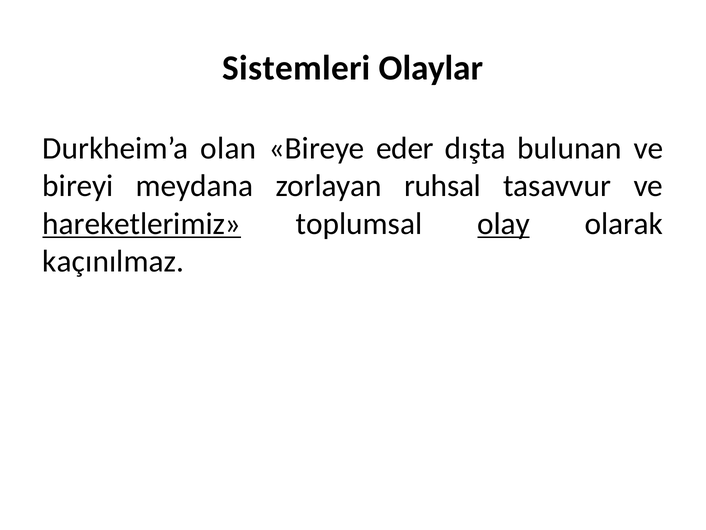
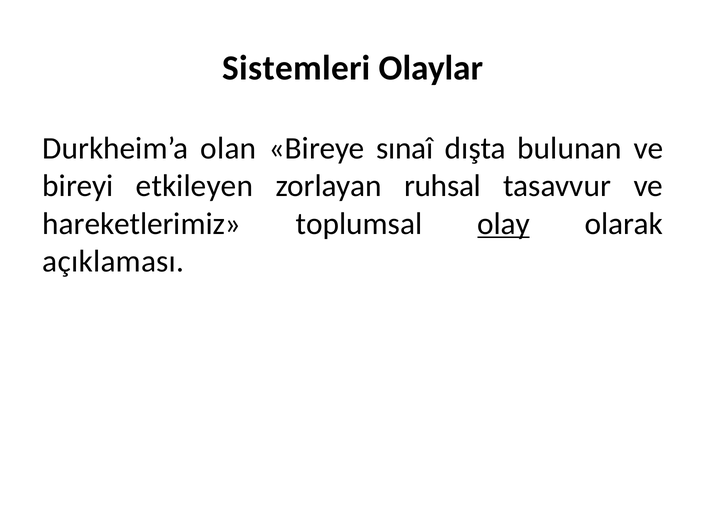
eder: eder -> sınaî
meydana: meydana -> etkileyen
hareketlerimiz underline: present -> none
kaçınılmaz: kaçınılmaz -> açıklaması
